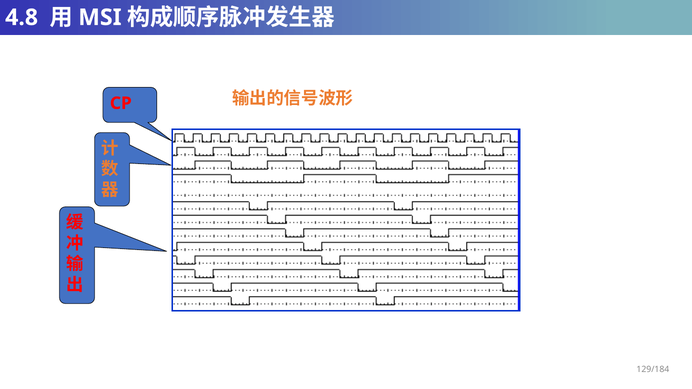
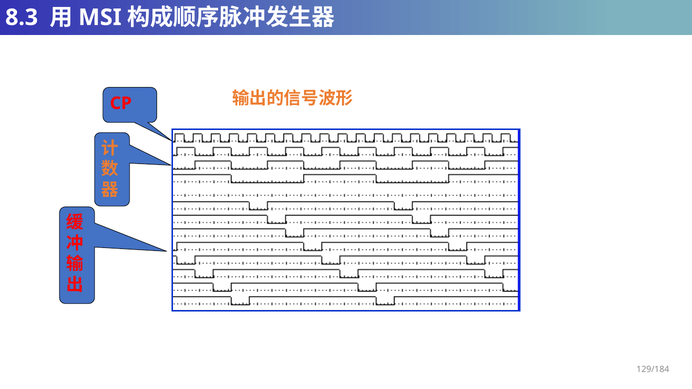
4.8: 4.8 -> 8.3
